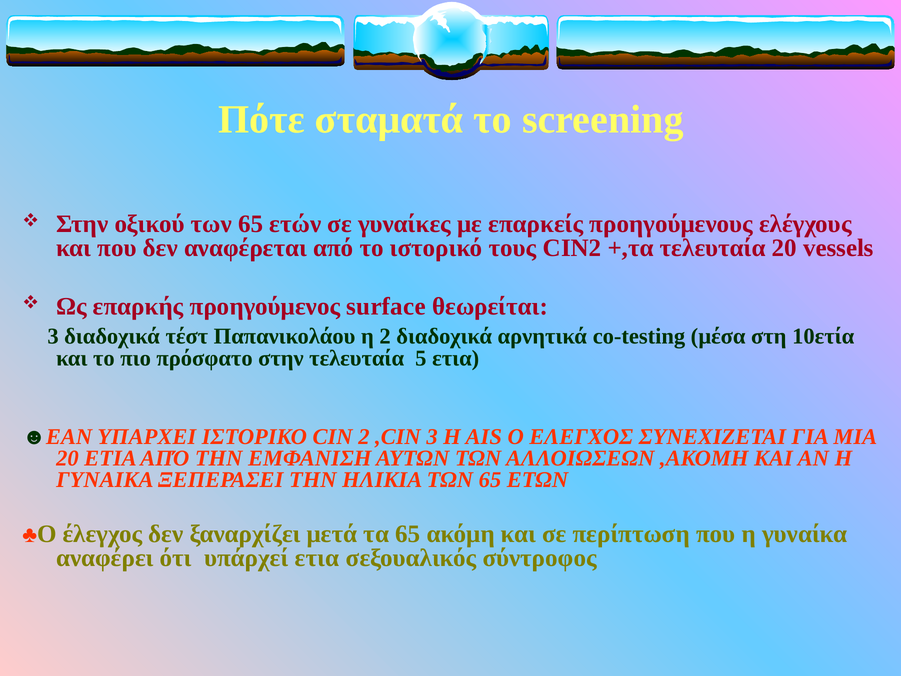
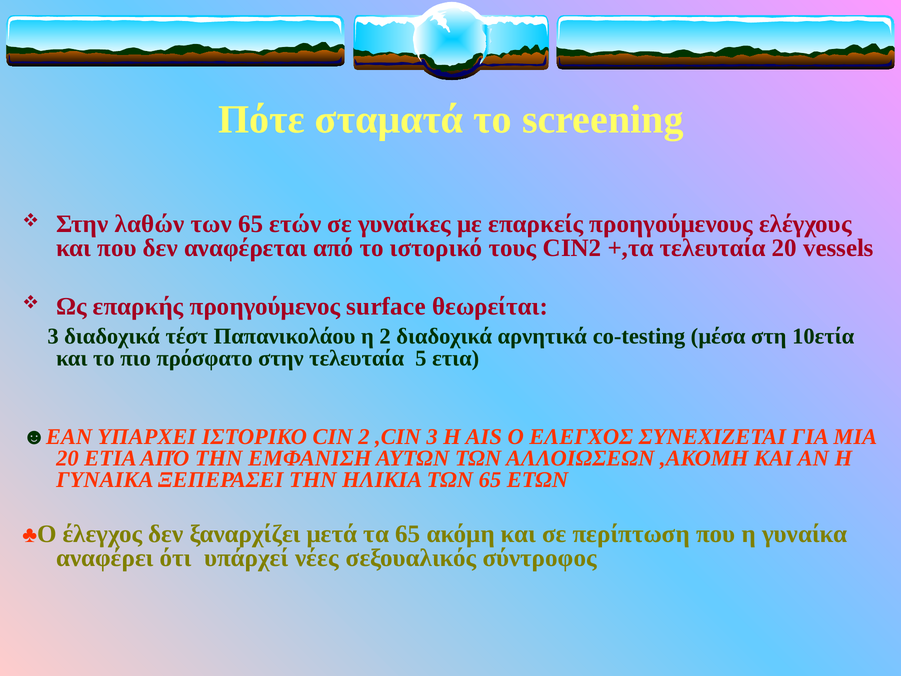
οξικού: οξικού -> λαθών
υπάρχεί ετια: ετια -> νέες
